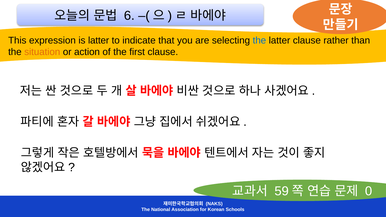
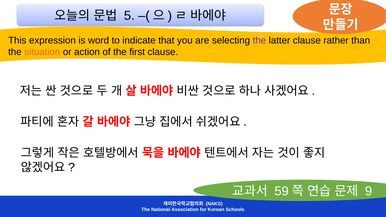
6: 6 -> 5
is latter: latter -> word
the at (259, 41) colour: blue -> purple
0: 0 -> 9
